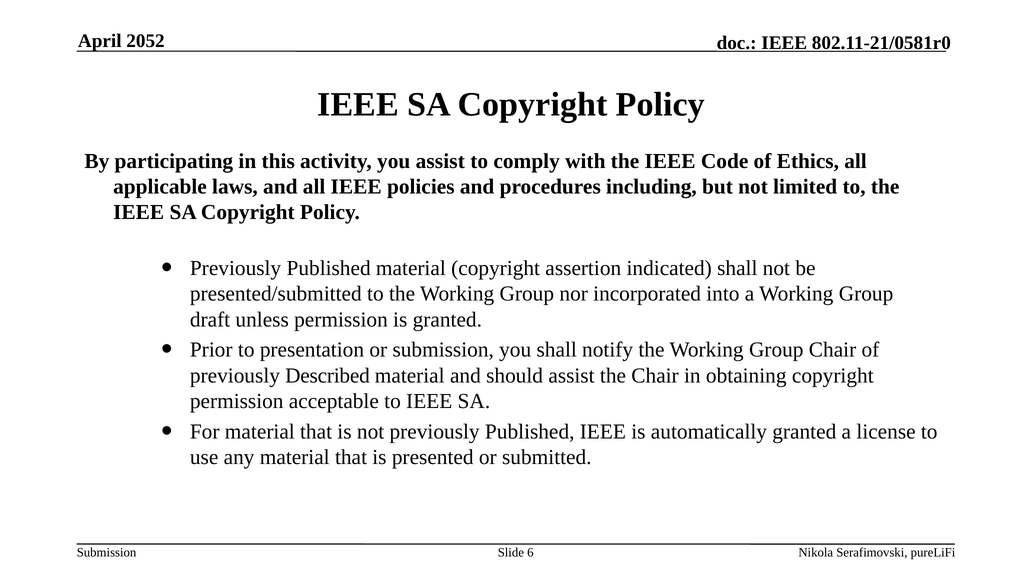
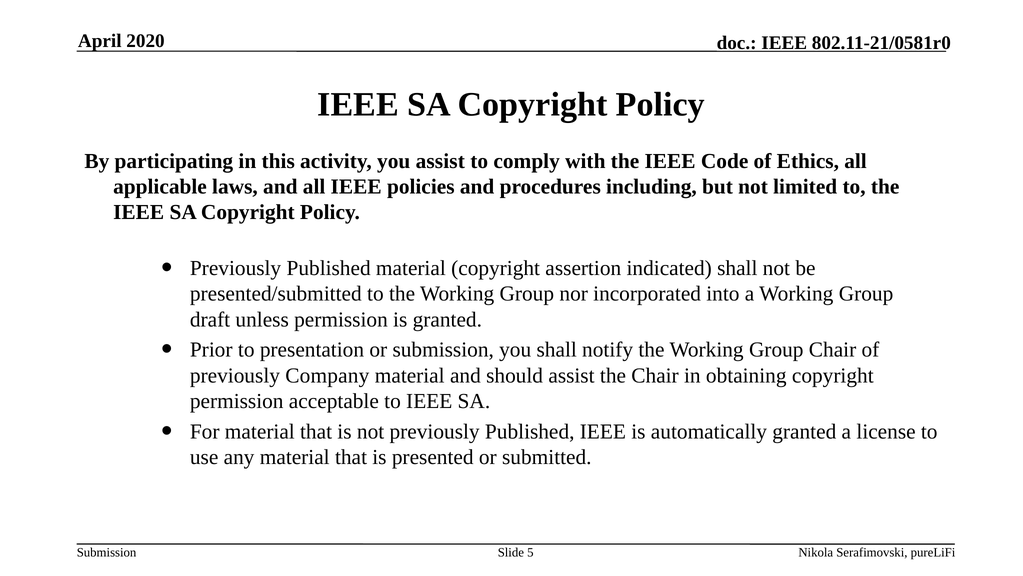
2052: 2052 -> 2020
Described: Described -> Company
6: 6 -> 5
